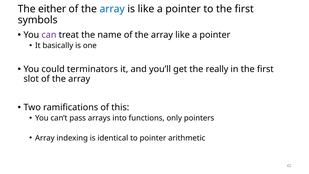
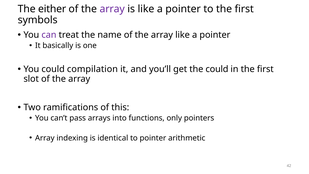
array at (112, 9) colour: blue -> purple
terminators: terminators -> compilation
the really: really -> could
